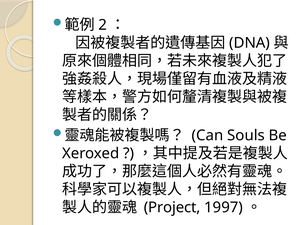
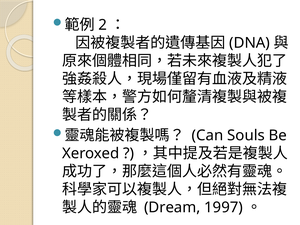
Project: Project -> Dream
